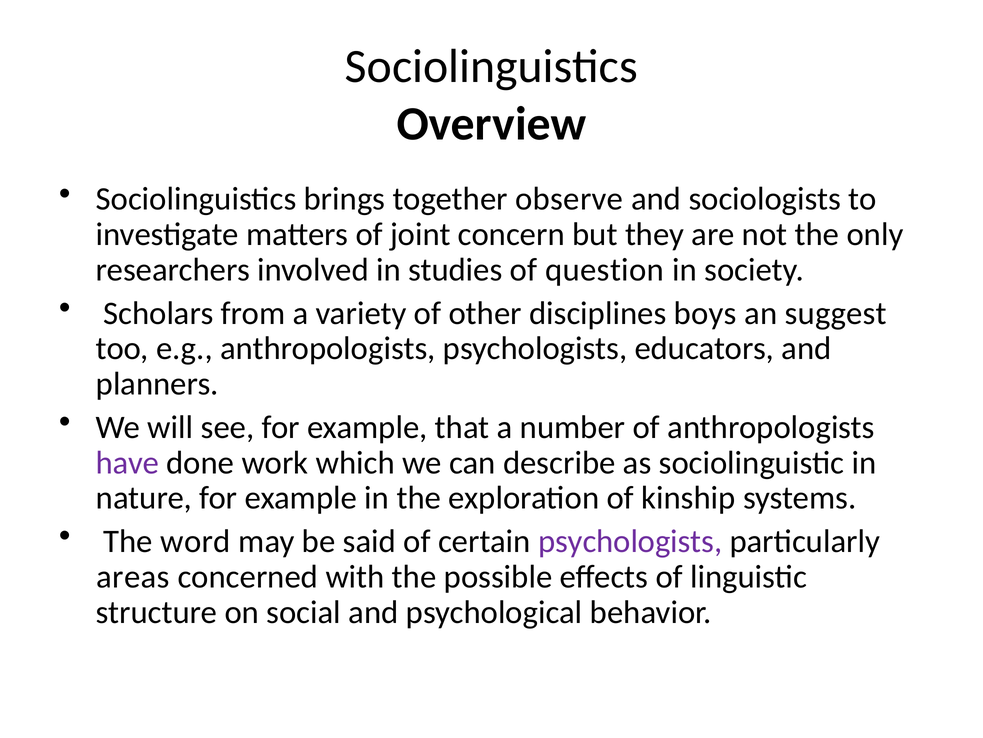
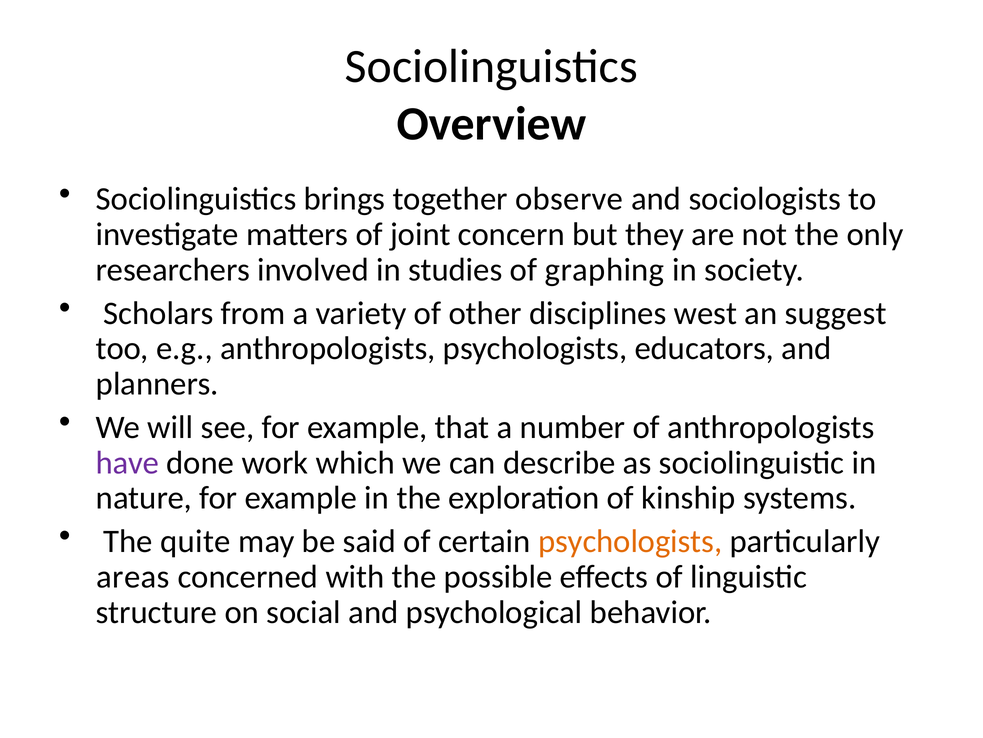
question: question -> graphing
boys: boys -> west
word: word -> quite
psychologists at (630, 541) colour: purple -> orange
